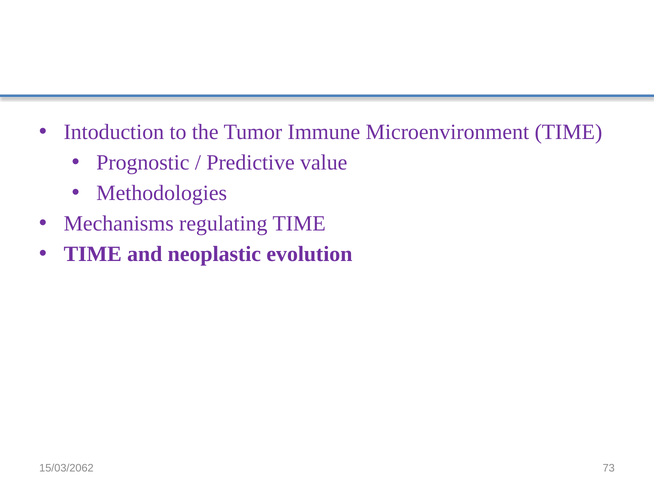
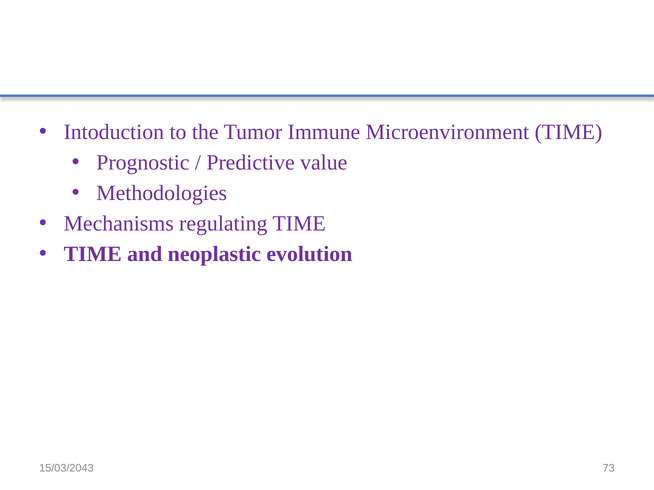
15/03/2062: 15/03/2062 -> 15/03/2043
